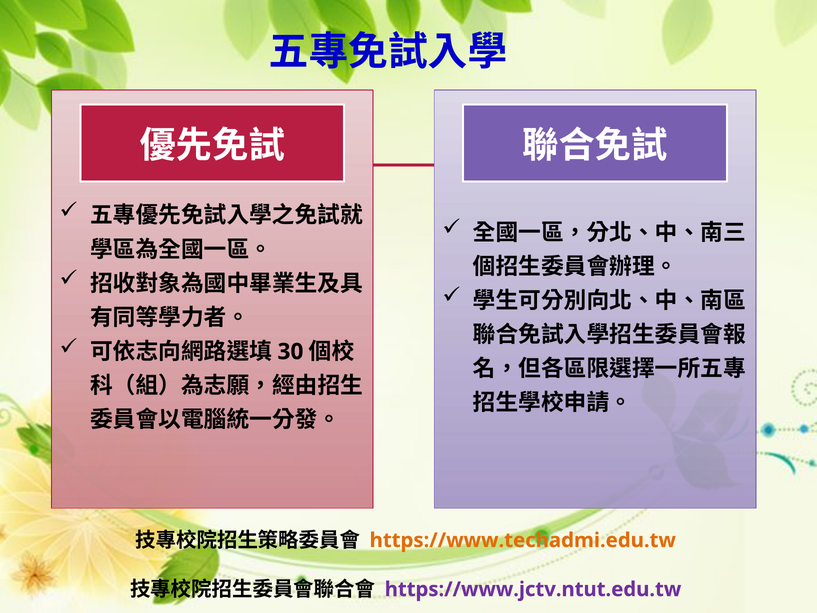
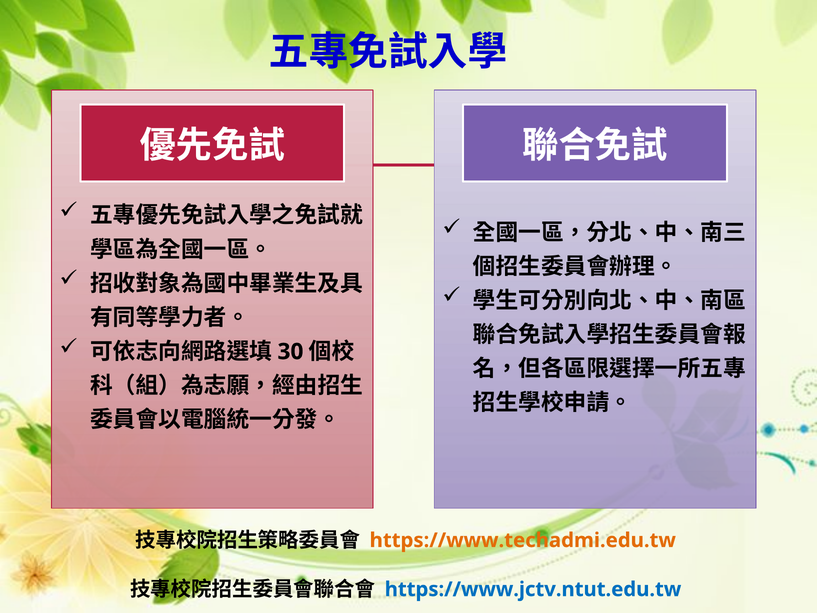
https://www.jctv.ntut.edu.tw colour: purple -> blue
